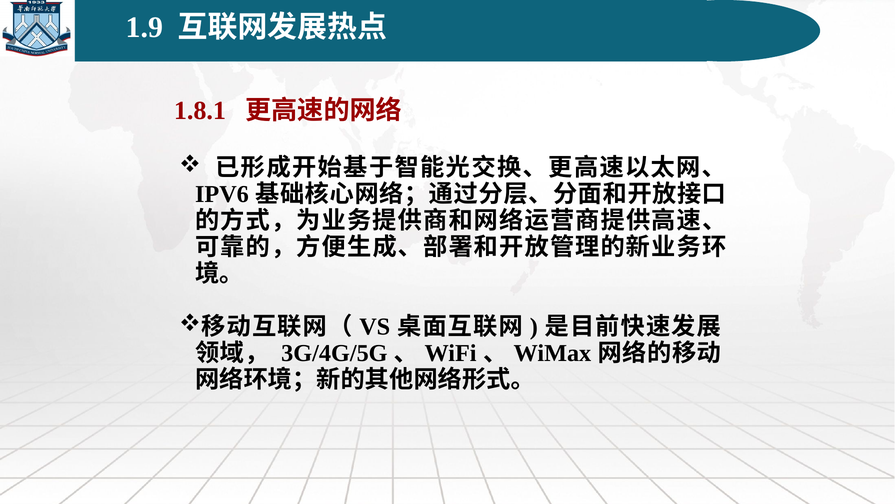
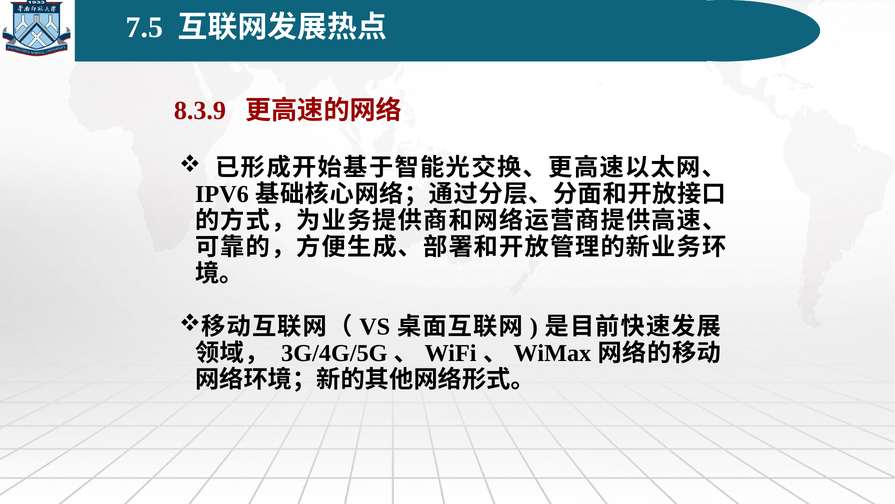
1.9: 1.9 -> 7.5
1.8.1: 1.8.1 -> 8.3.9
